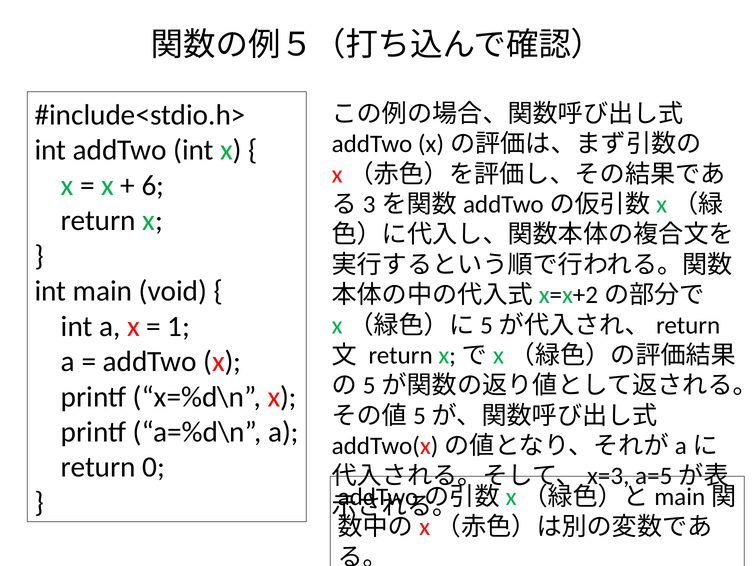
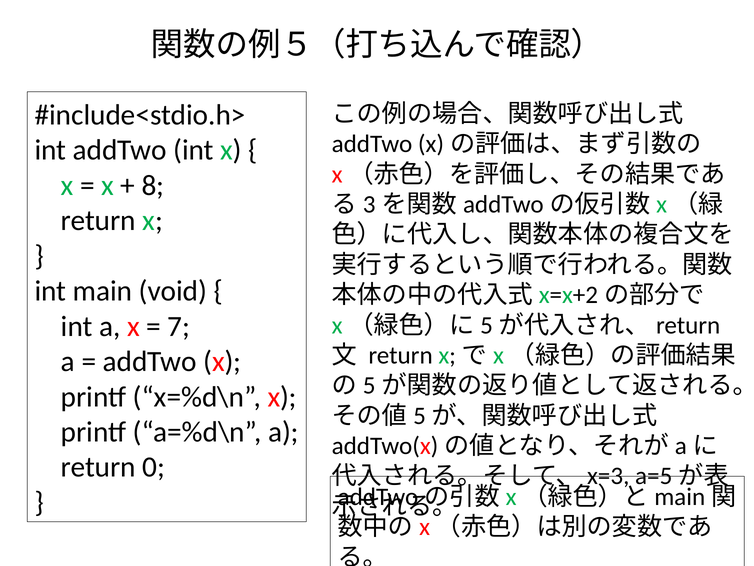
6: 6 -> 8
1: 1 -> 7
